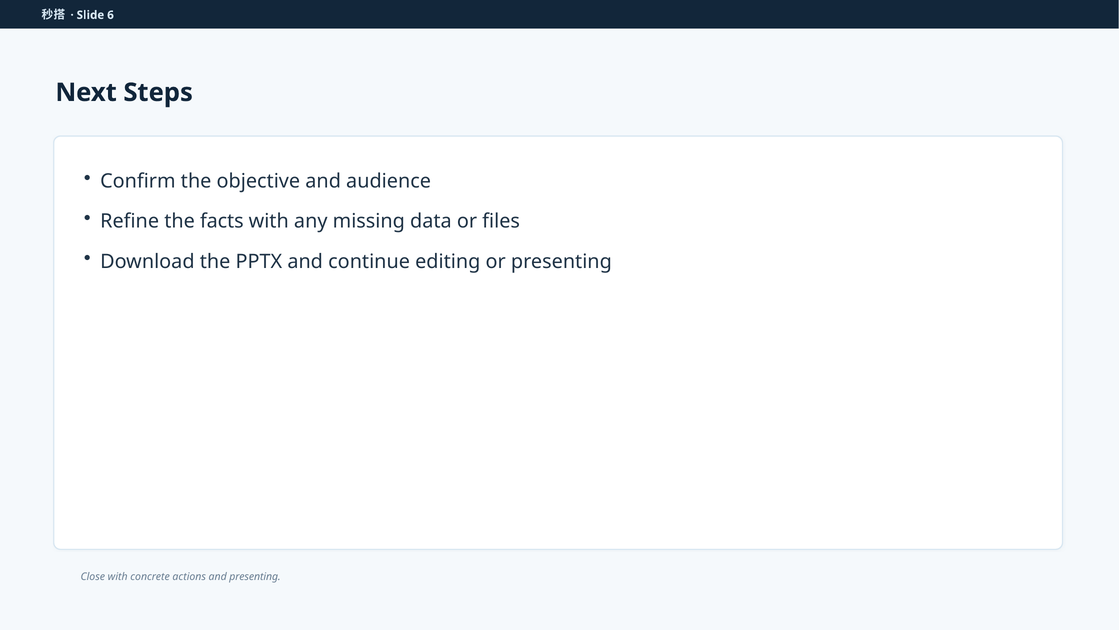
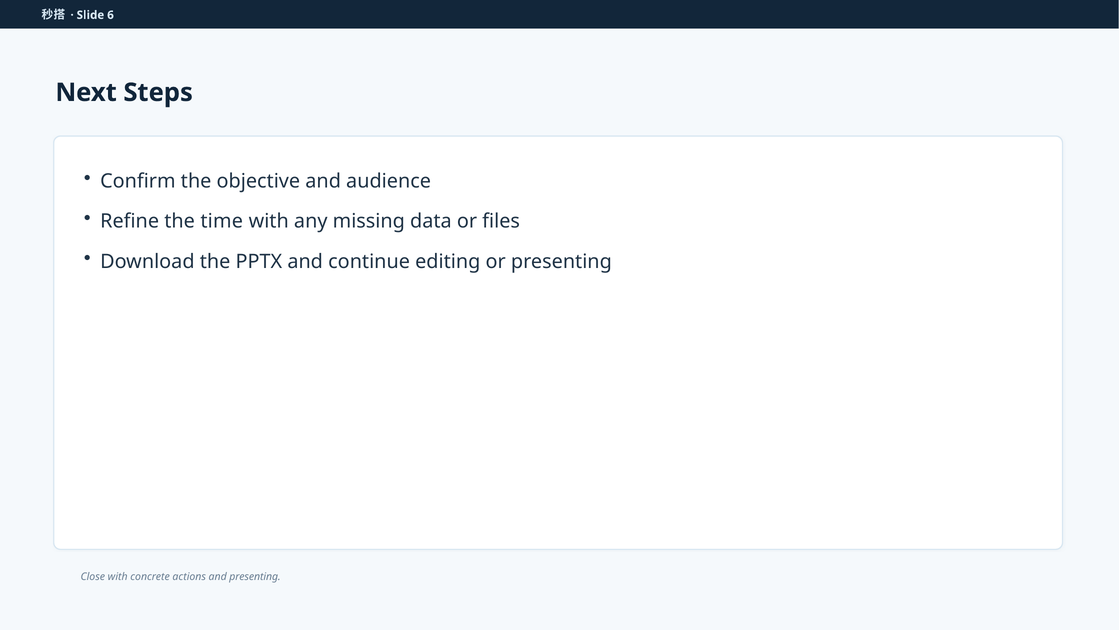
facts: facts -> time
